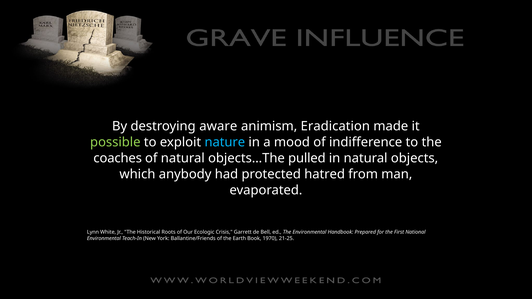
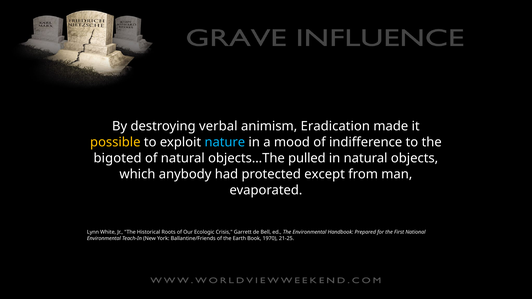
aware: aware -> verbal
possible colour: light green -> yellow
coaches: coaches -> bigoted
hatred: hatred -> except
